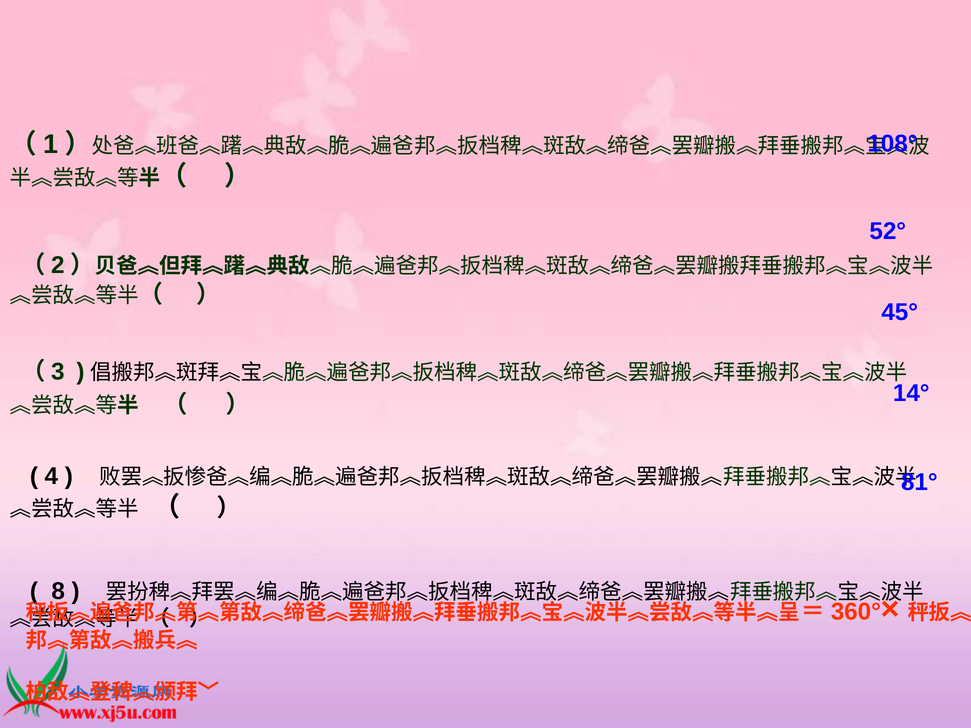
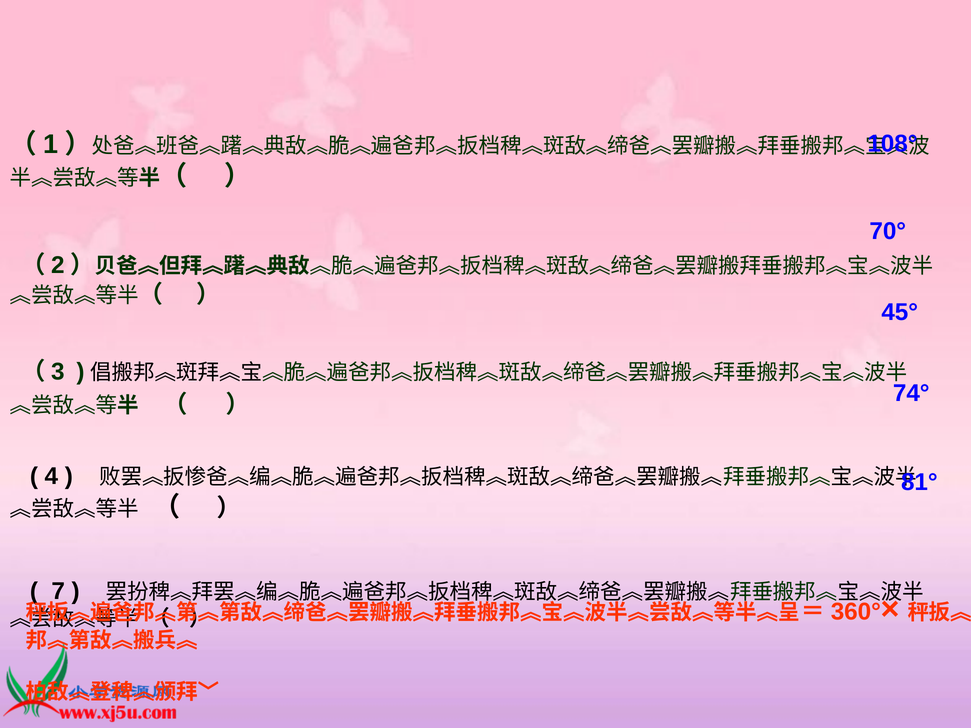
52°: 52° -> 70°
14°: 14° -> 74°
8: 8 -> 7
